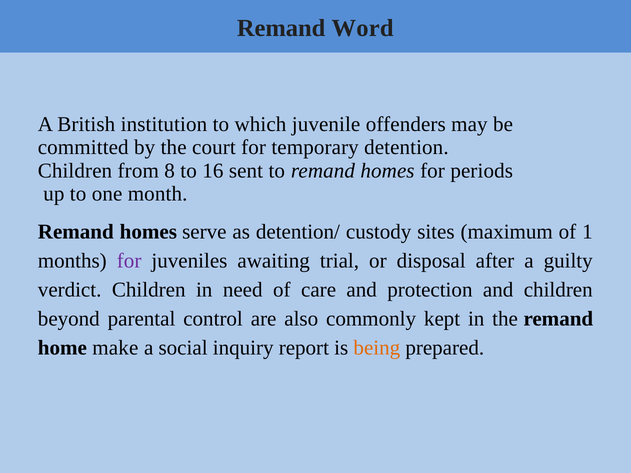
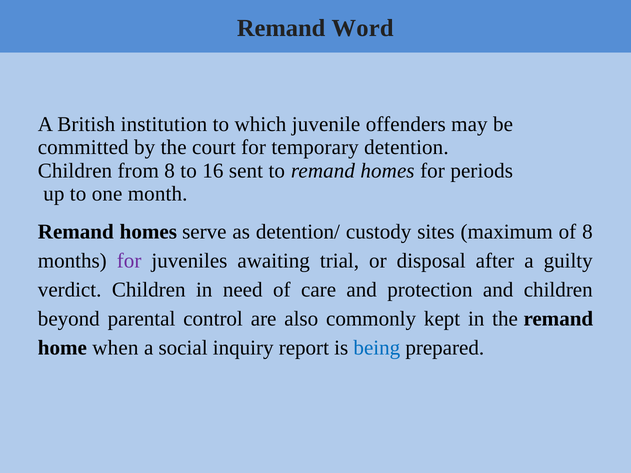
of 1: 1 -> 8
make: make -> when
being colour: orange -> blue
